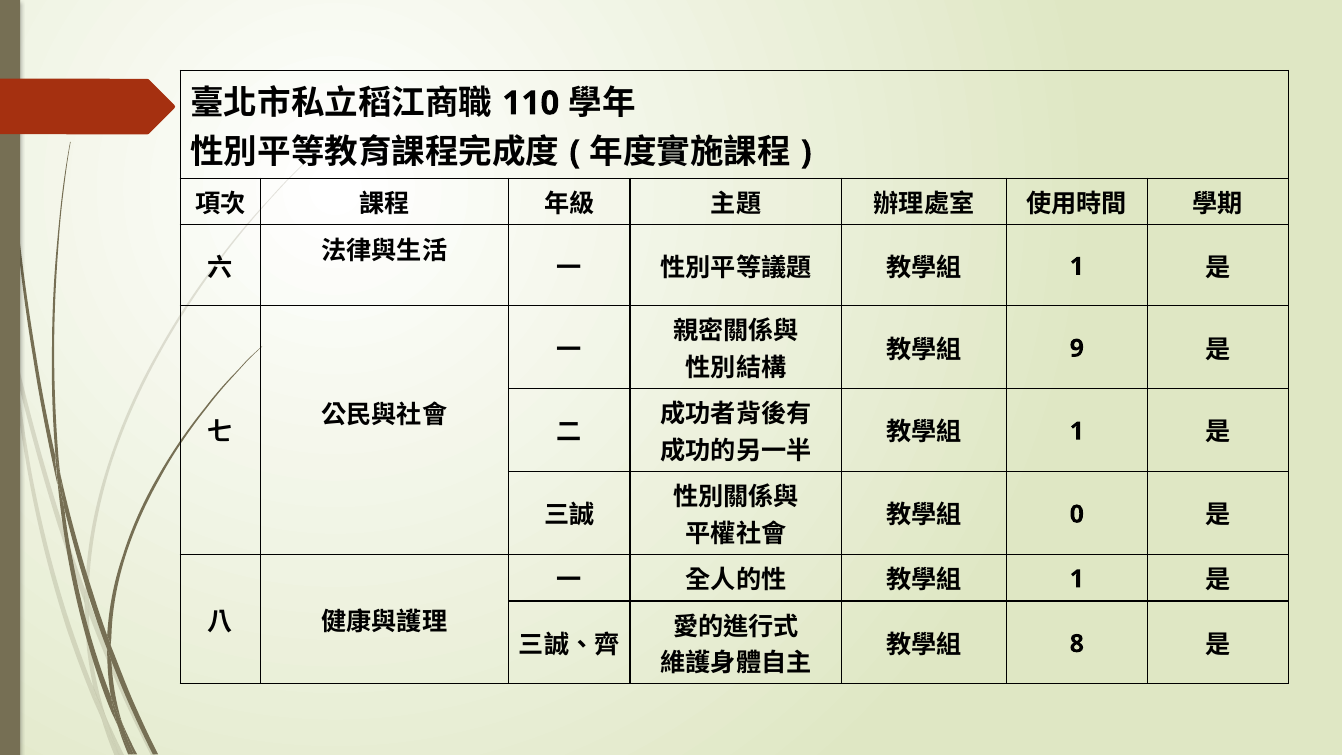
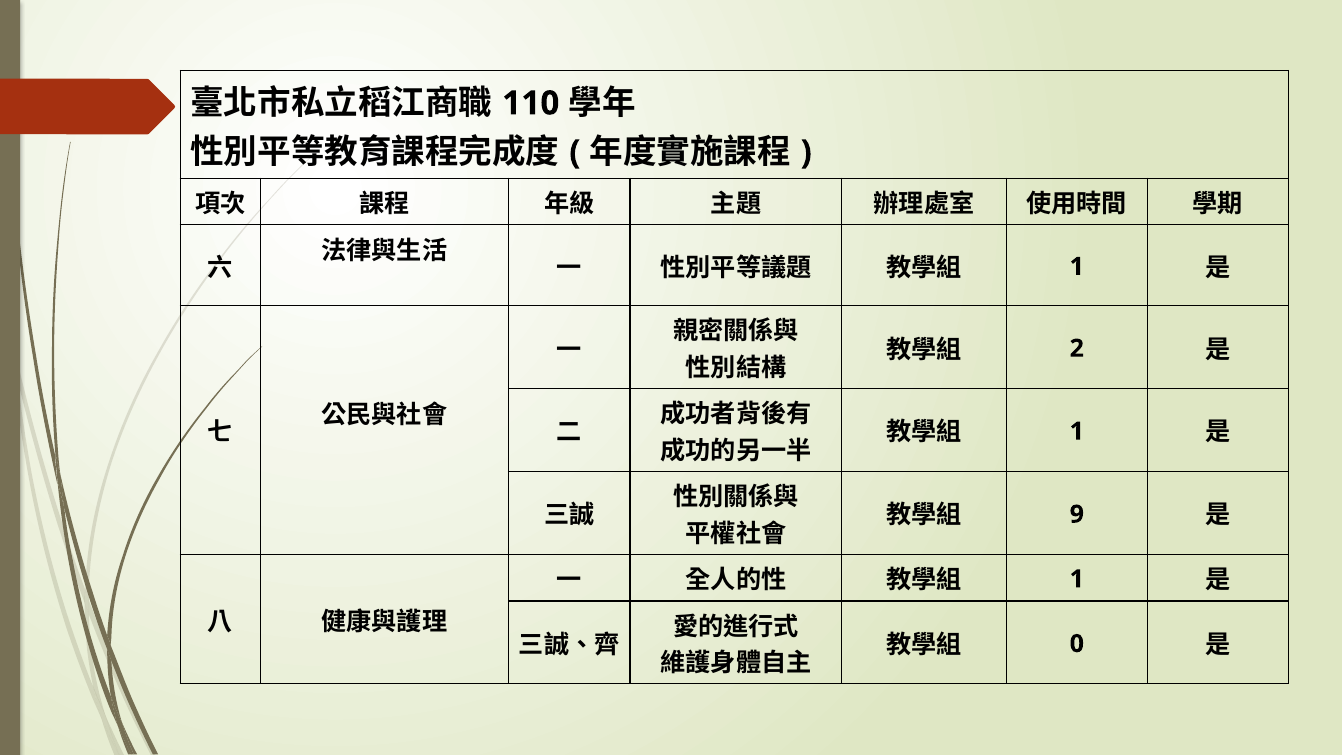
9: 9 -> 2
0: 0 -> 9
8: 8 -> 0
